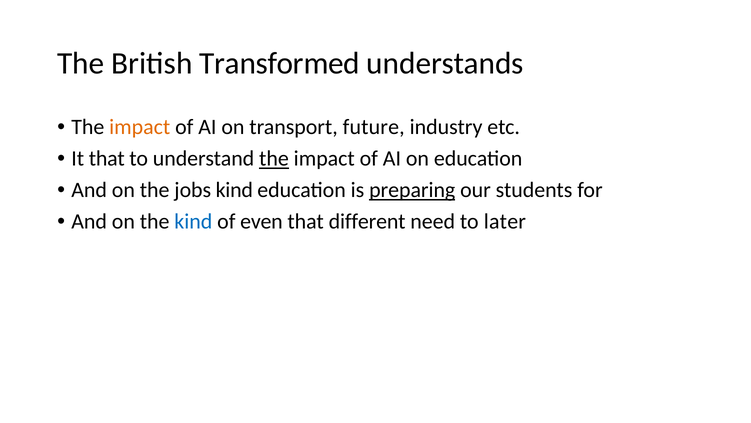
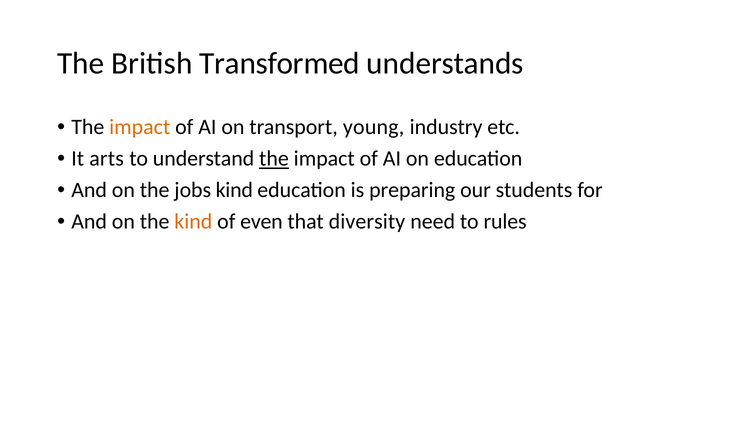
future: future -> young
It that: that -> arts
preparing underline: present -> none
kind at (193, 221) colour: blue -> orange
different: different -> diversity
later: later -> rules
